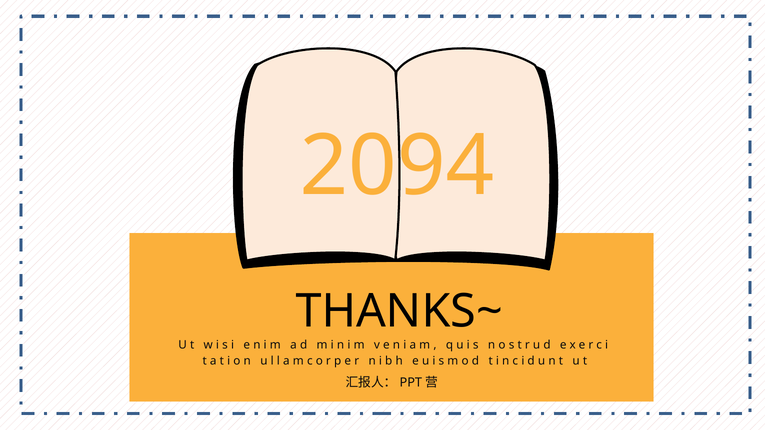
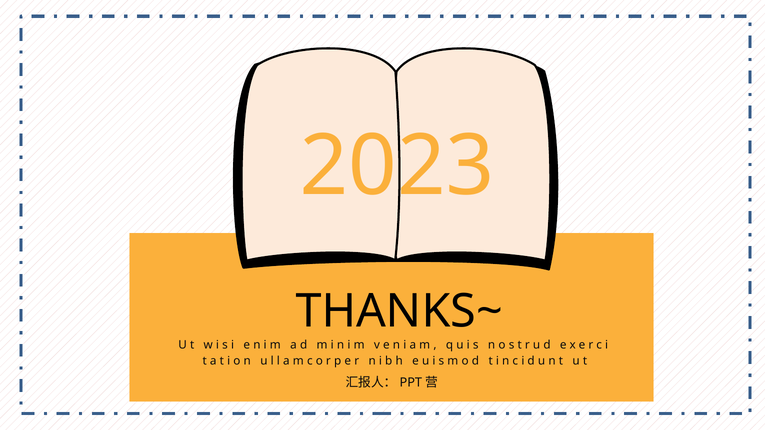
2094: 2094 -> 2023
